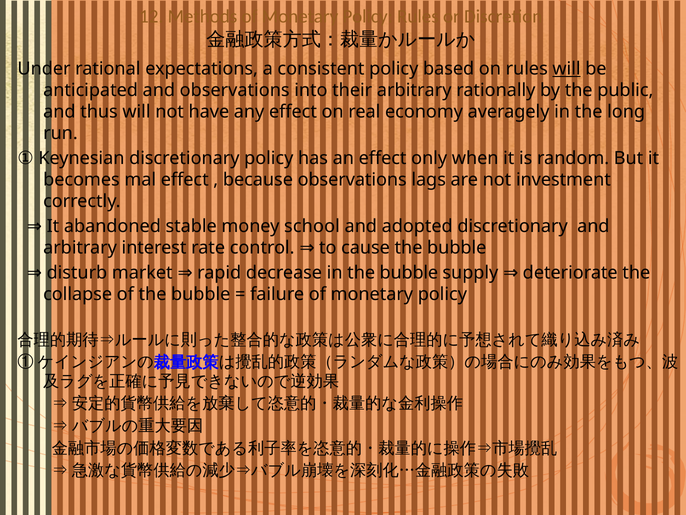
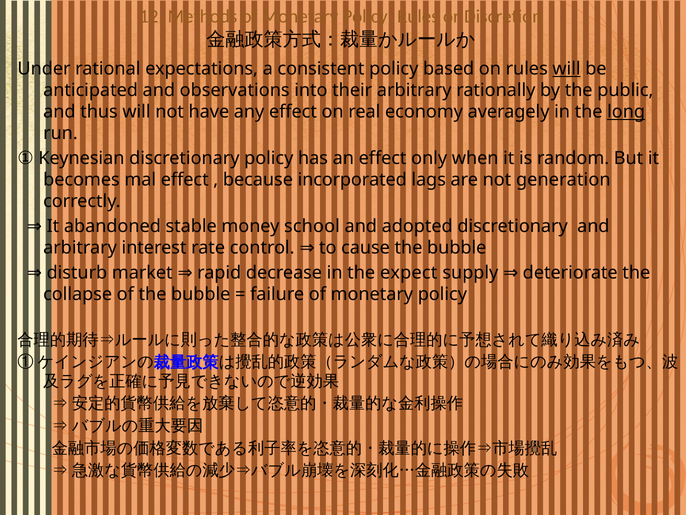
long underline: none -> present
because observations: observations -> incorporated
investment: investment -> generation
in the bubble: bubble -> expect
